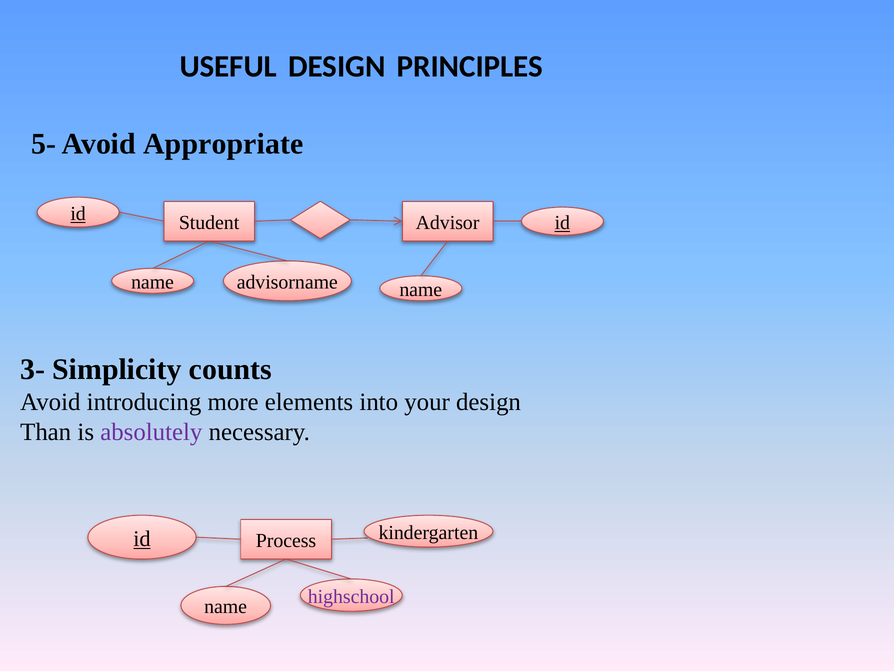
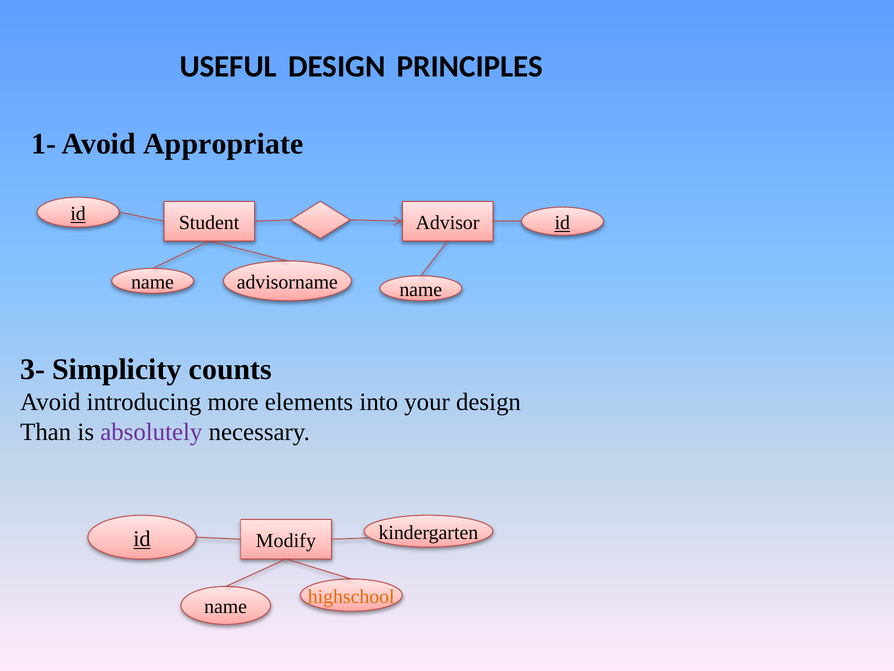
5-: 5- -> 1-
Process: Process -> Modify
highschool colour: purple -> orange
